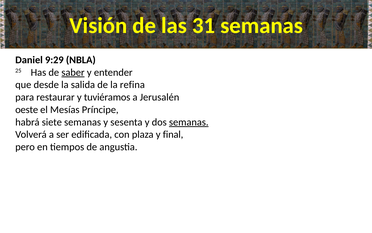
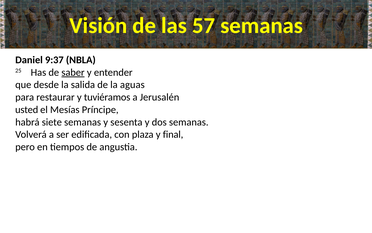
31: 31 -> 57
9:29: 9:29 -> 9:37
refina: refina -> aguas
oeste: oeste -> usted
semanas at (189, 122) underline: present -> none
